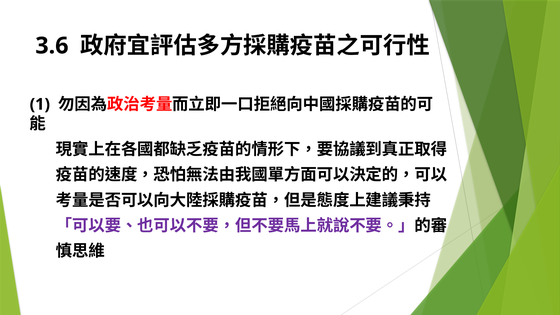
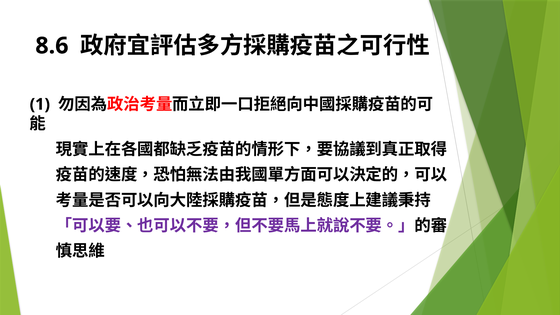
3.6: 3.6 -> 8.6
